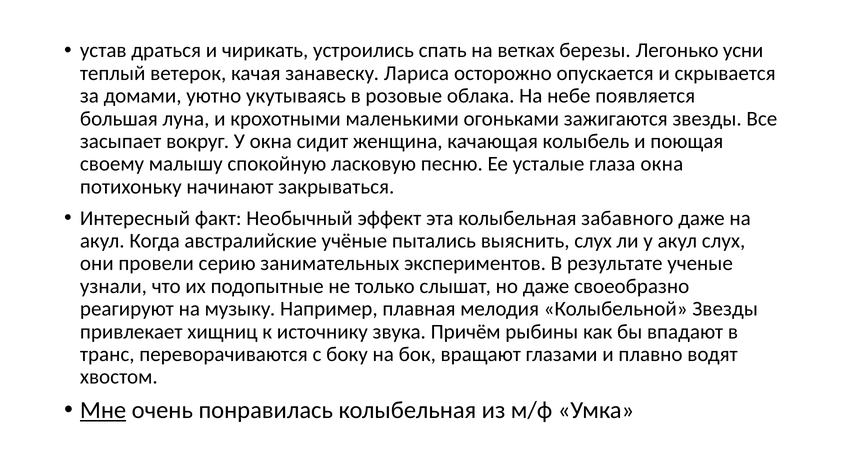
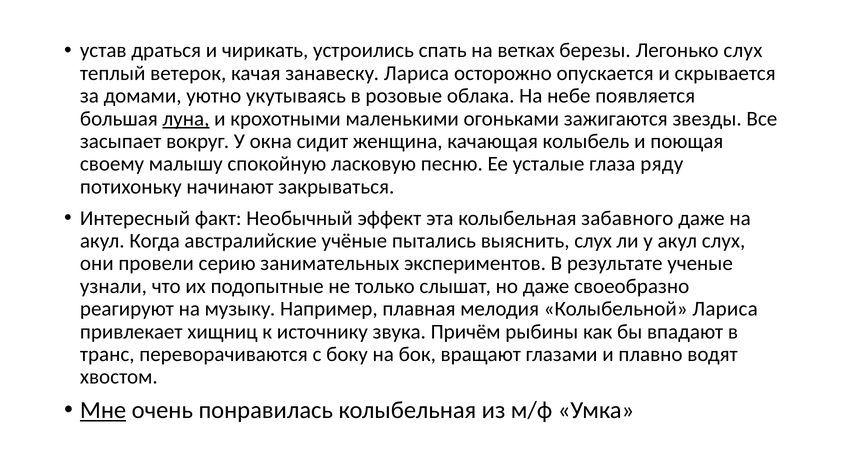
Легонько усни: усни -> слух
луна underline: none -> present
глаза окна: окна -> ряду
Колыбельной Звезды: Звезды -> Лариса
